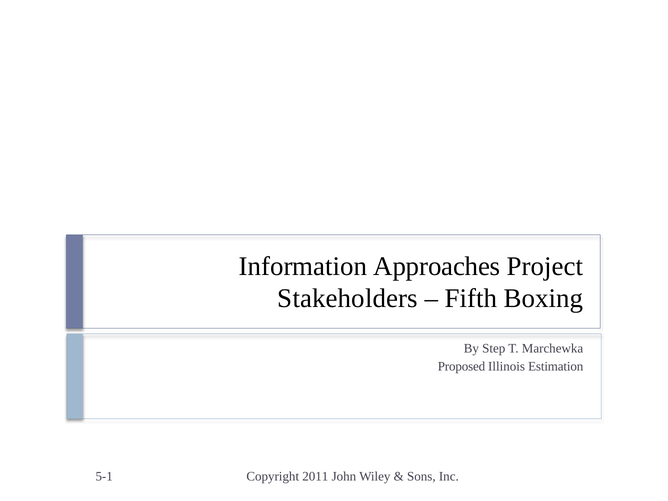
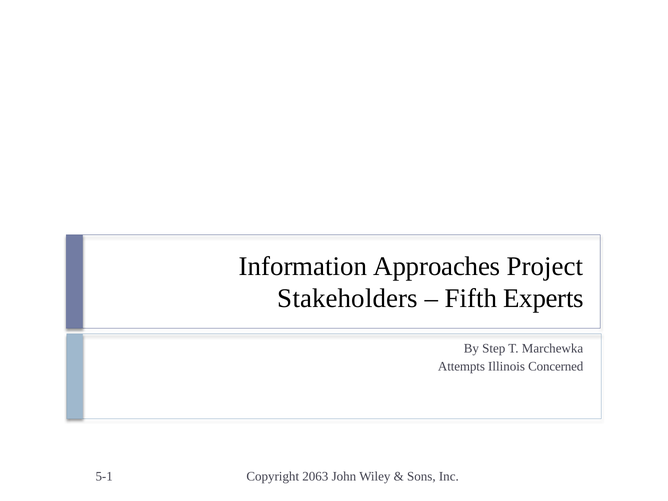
Boxing: Boxing -> Experts
Proposed: Proposed -> Attempts
Estimation: Estimation -> Concerned
2011: 2011 -> 2063
